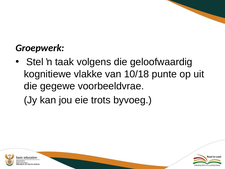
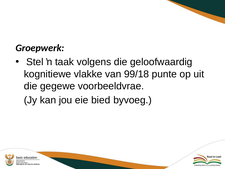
10/18: 10/18 -> 99/18
trots: trots -> bied
